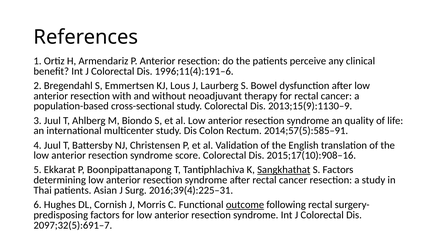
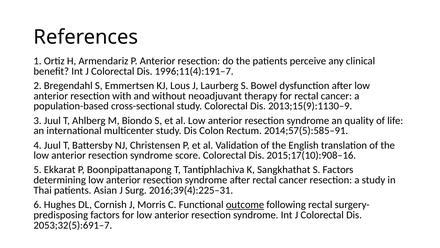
1996;11(4):191–6: 1996;11(4):191–6 -> 1996;11(4):191–7
Sangkhathat underline: present -> none
2097;32(5):691–7: 2097;32(5):691–7 -> 2053;32(5):691–7
